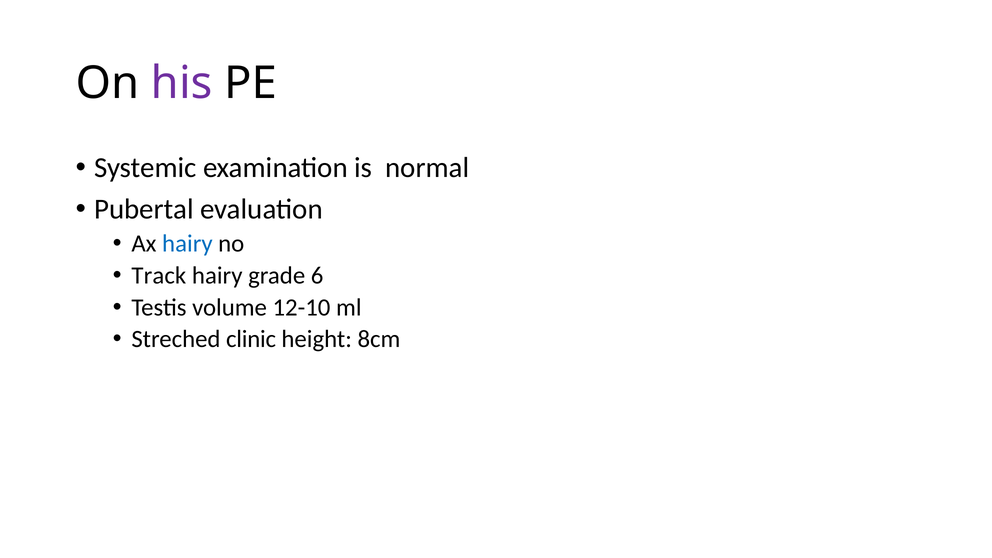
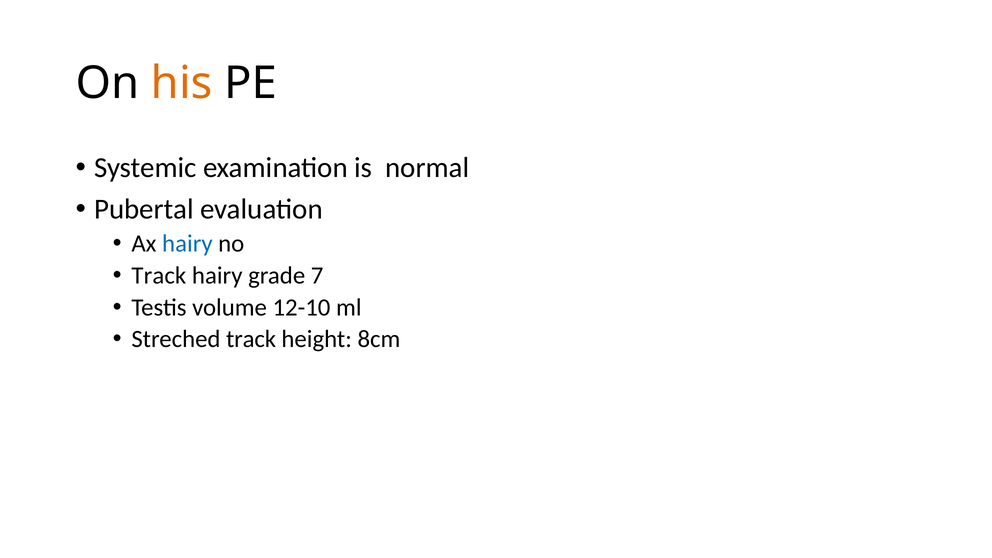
his colour: purple -> orange
6: 6 -> 7
Streched clinic: clinic -> track
